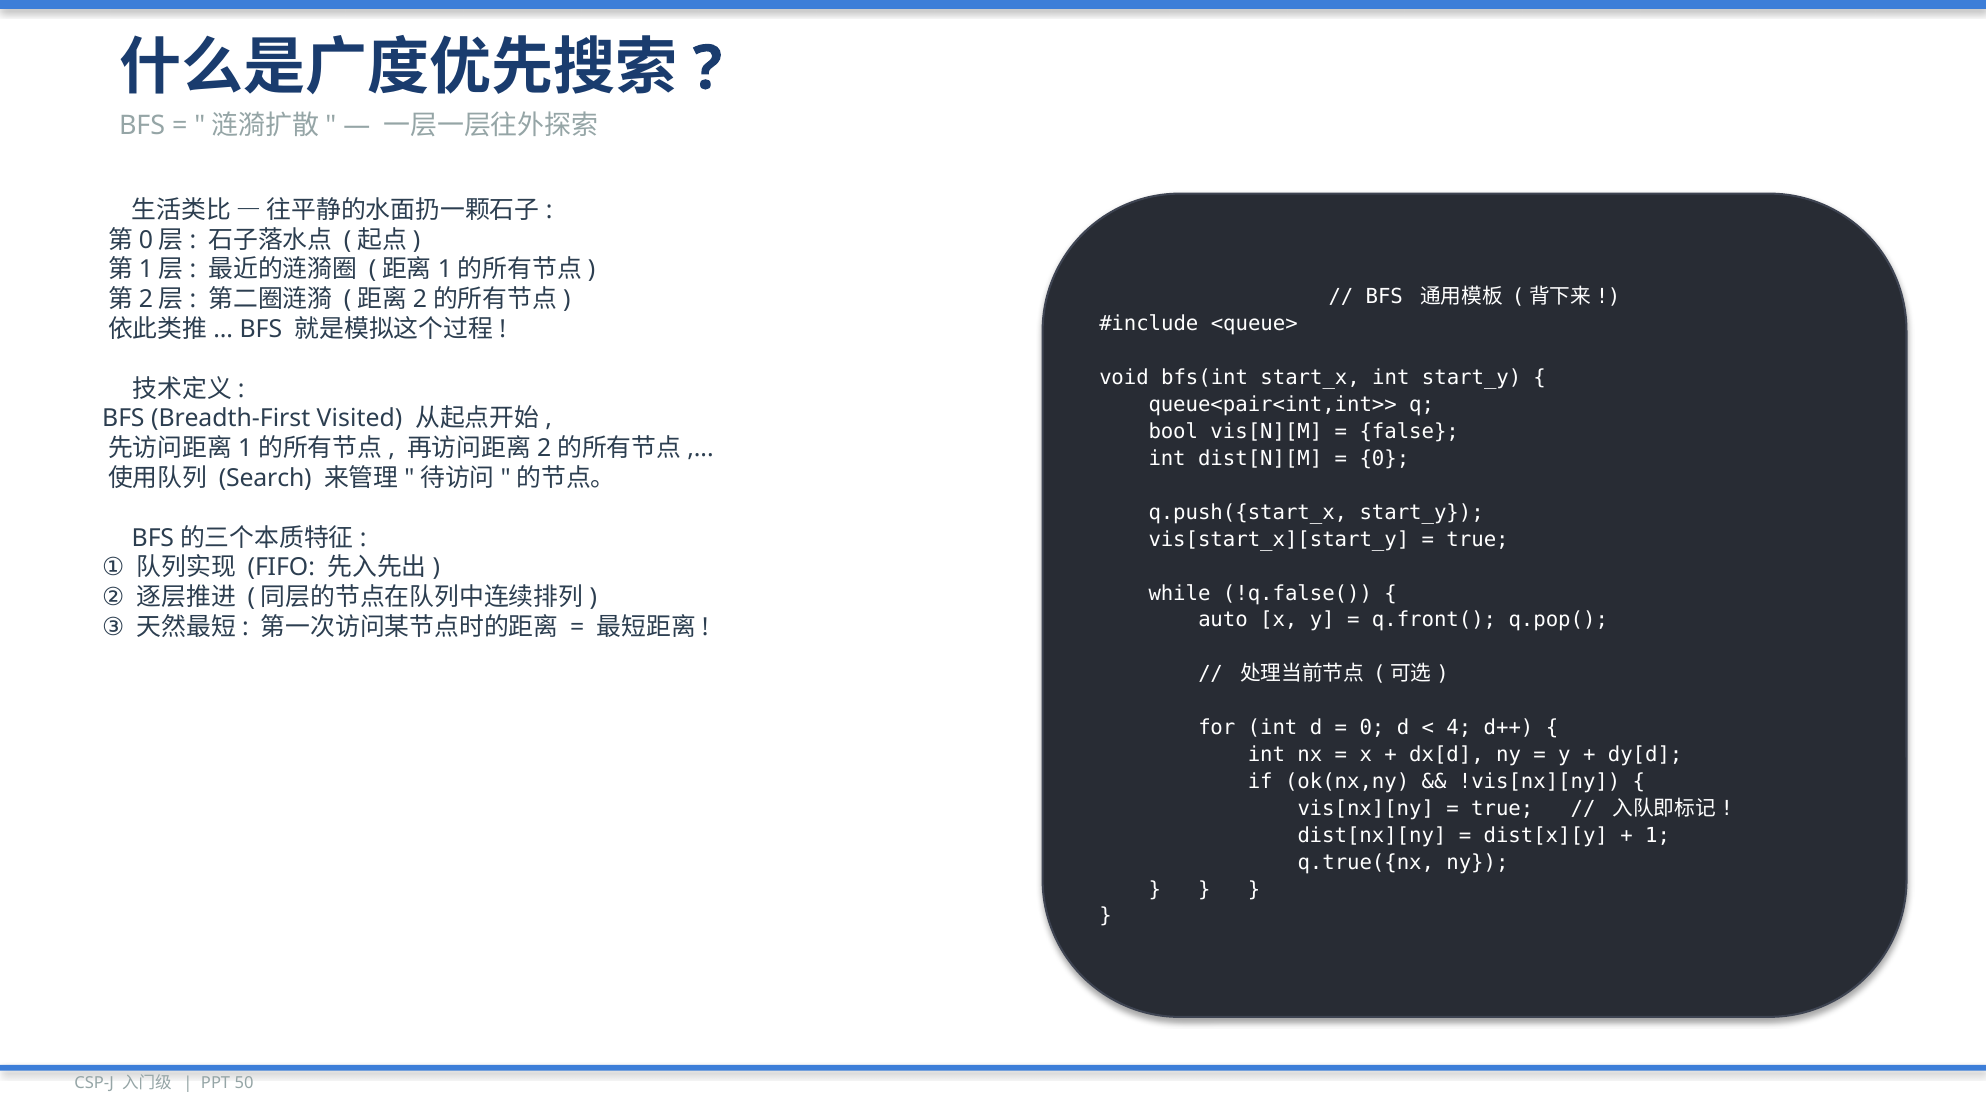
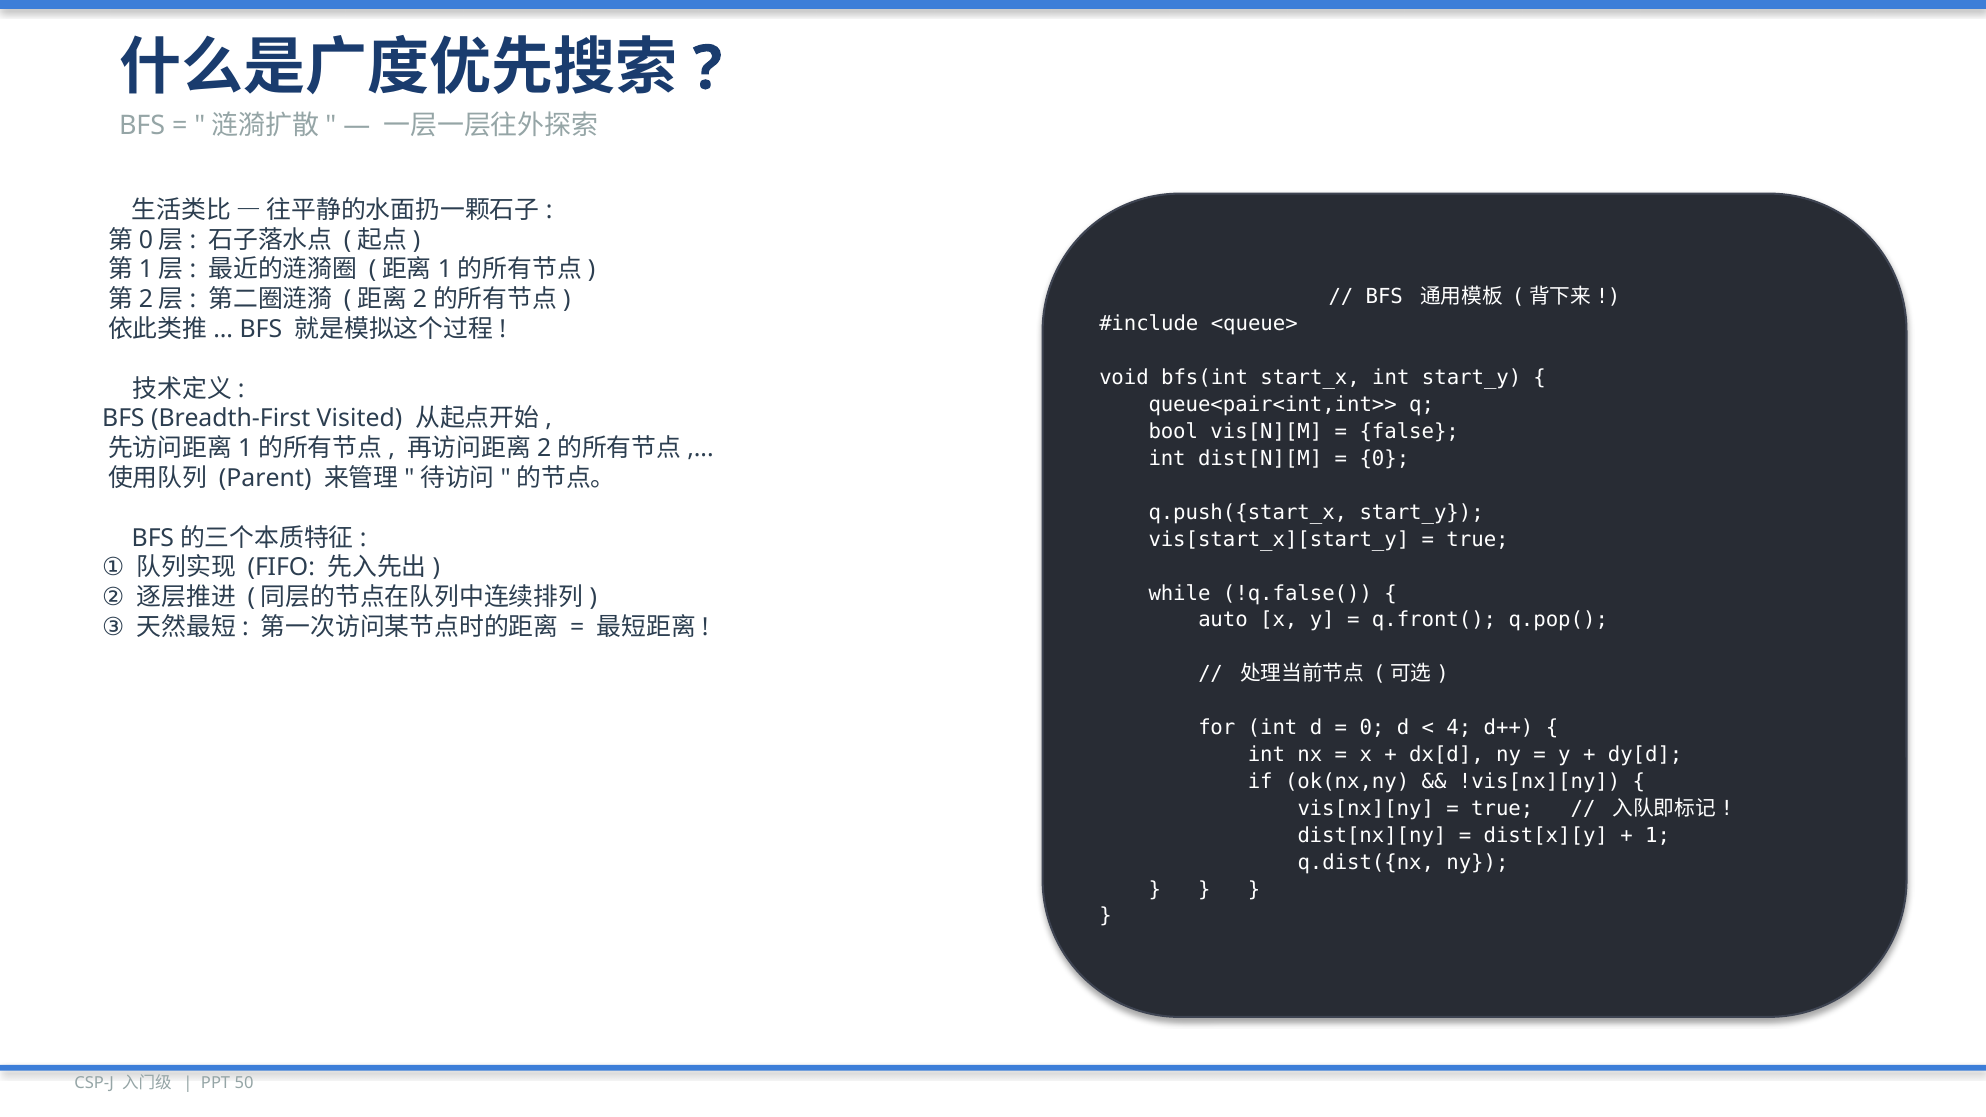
Search: Search -> Parent
q.true({nx: q.true({nx -> q.dist({nx
